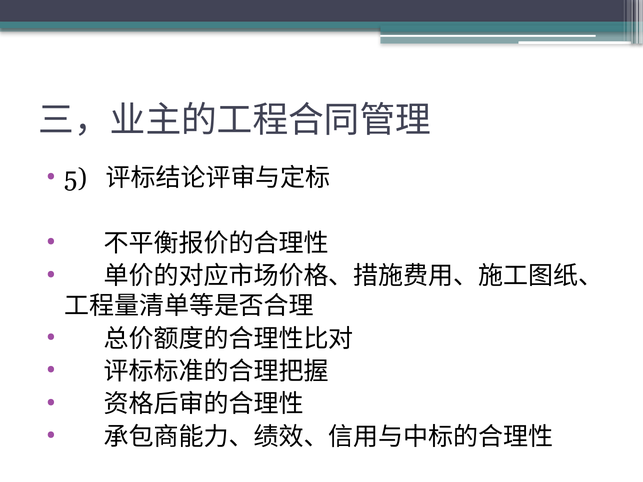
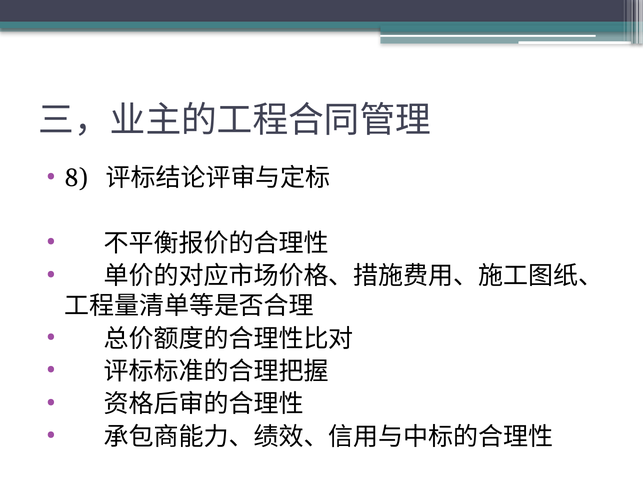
5: 5 -> 8
